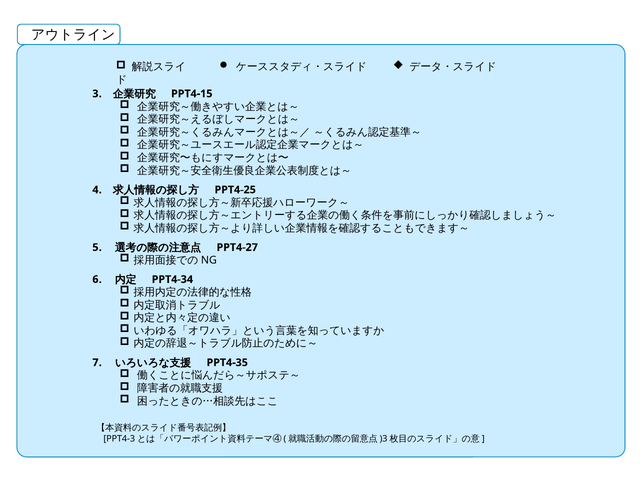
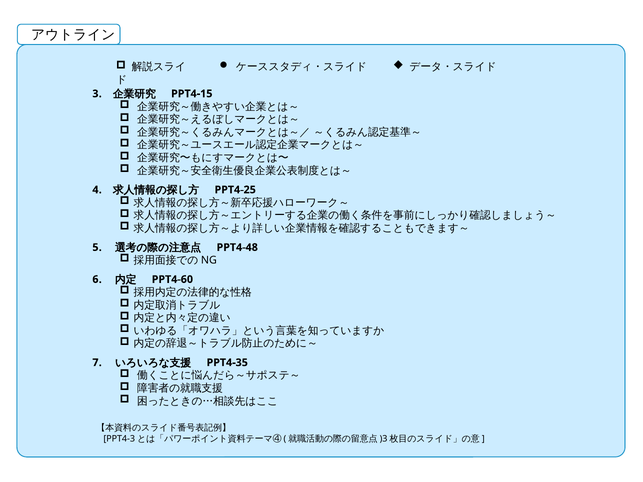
PPT4-27: PPT4-27 -> PPT4-48
PPT4-34: PPT4-34 -> PPT4-60
